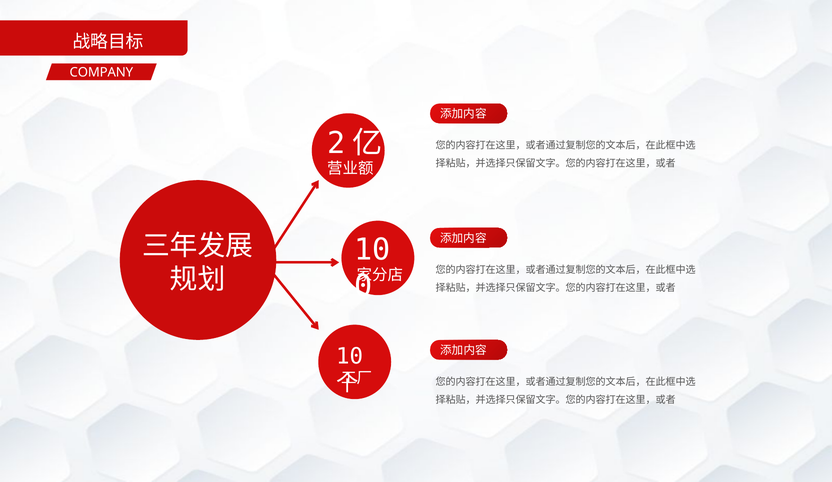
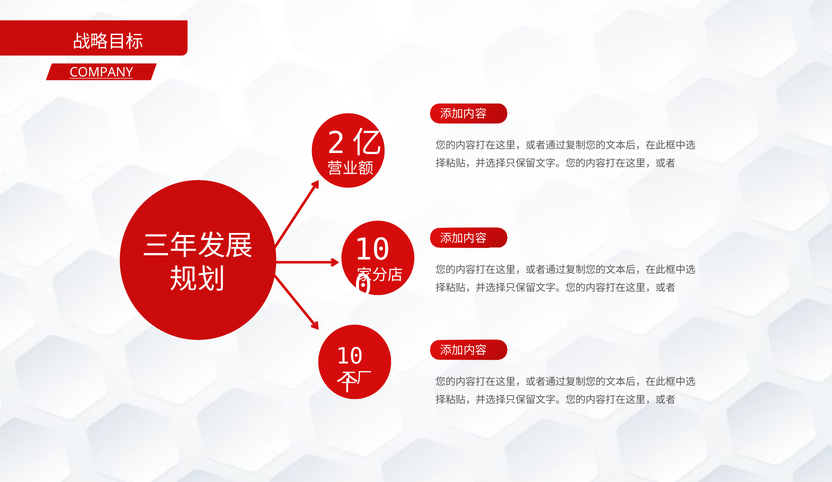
COMPANY underline: none -> present
